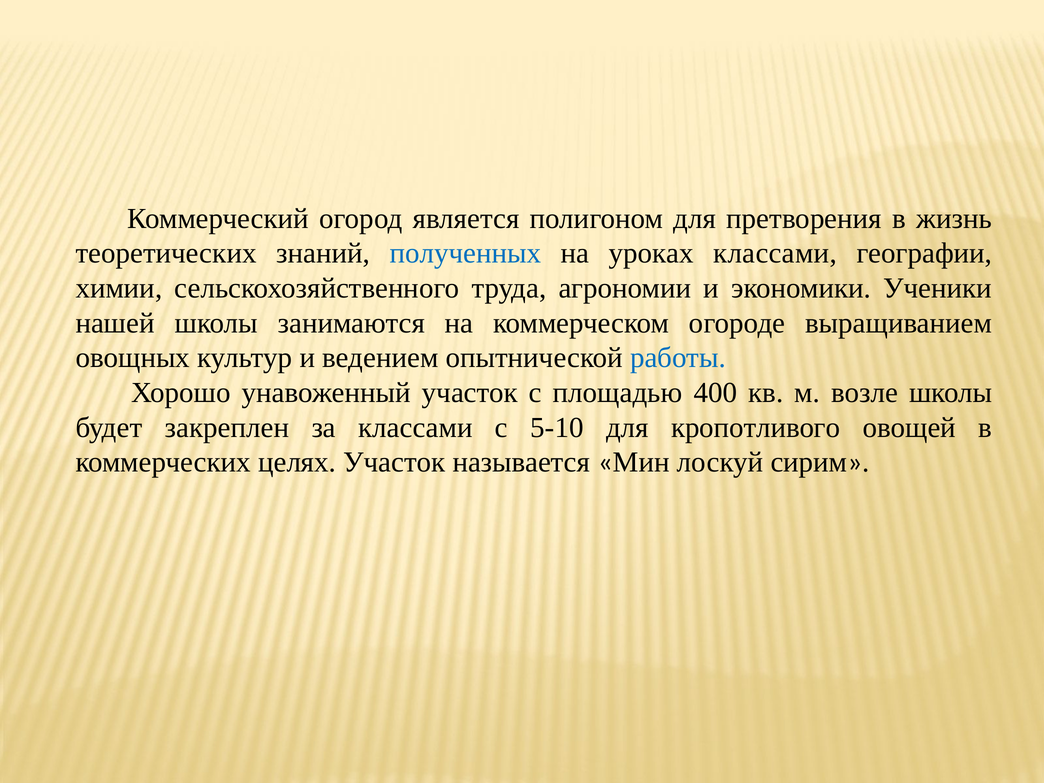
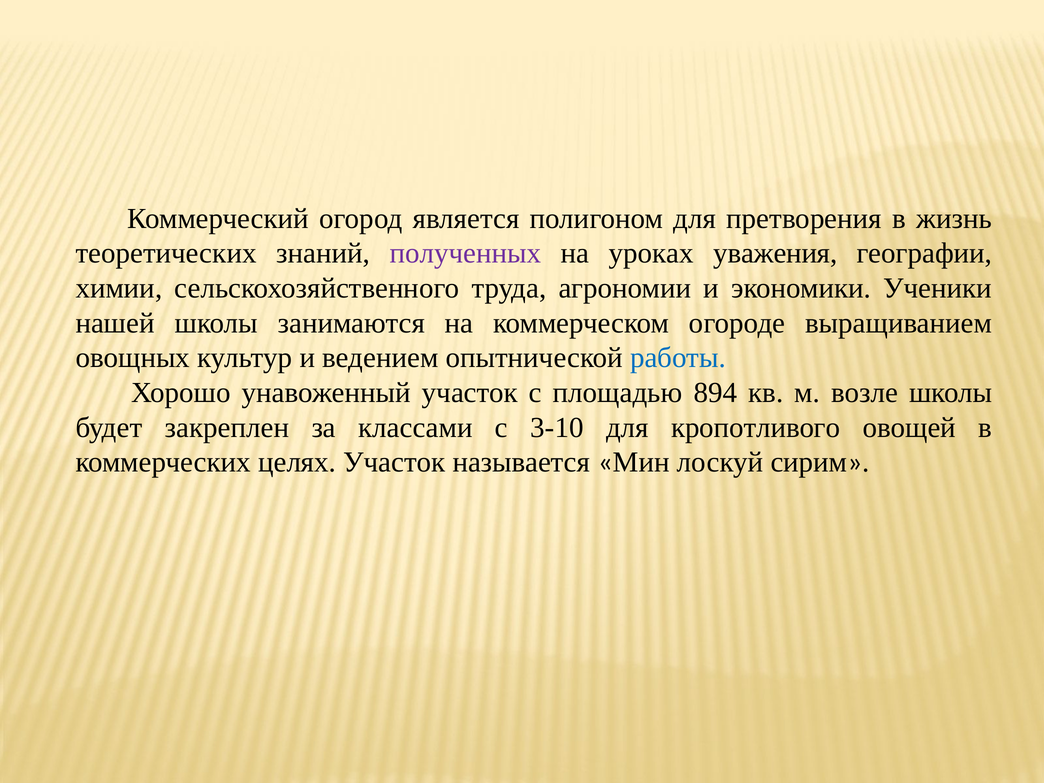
полученных colour: blue -> purple
уроках классами: классами -> уважения
400: 400 -> 894
5-10: 5-10 -> 3-10
